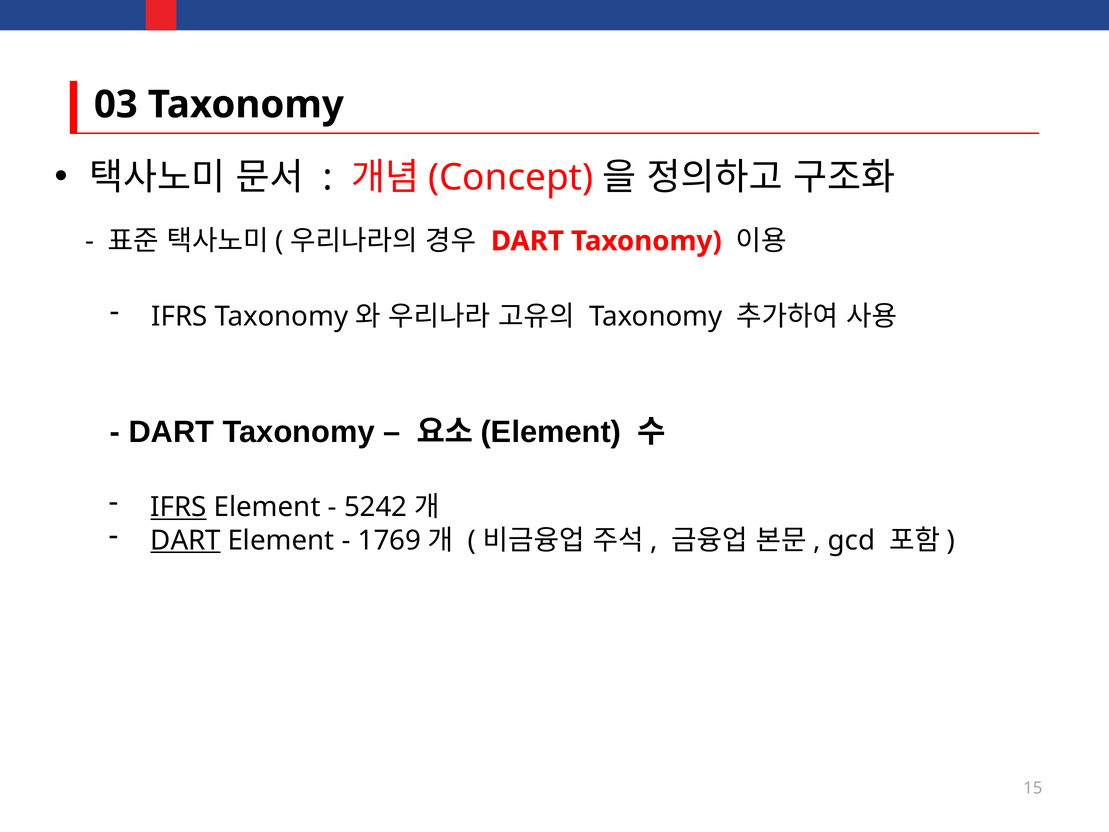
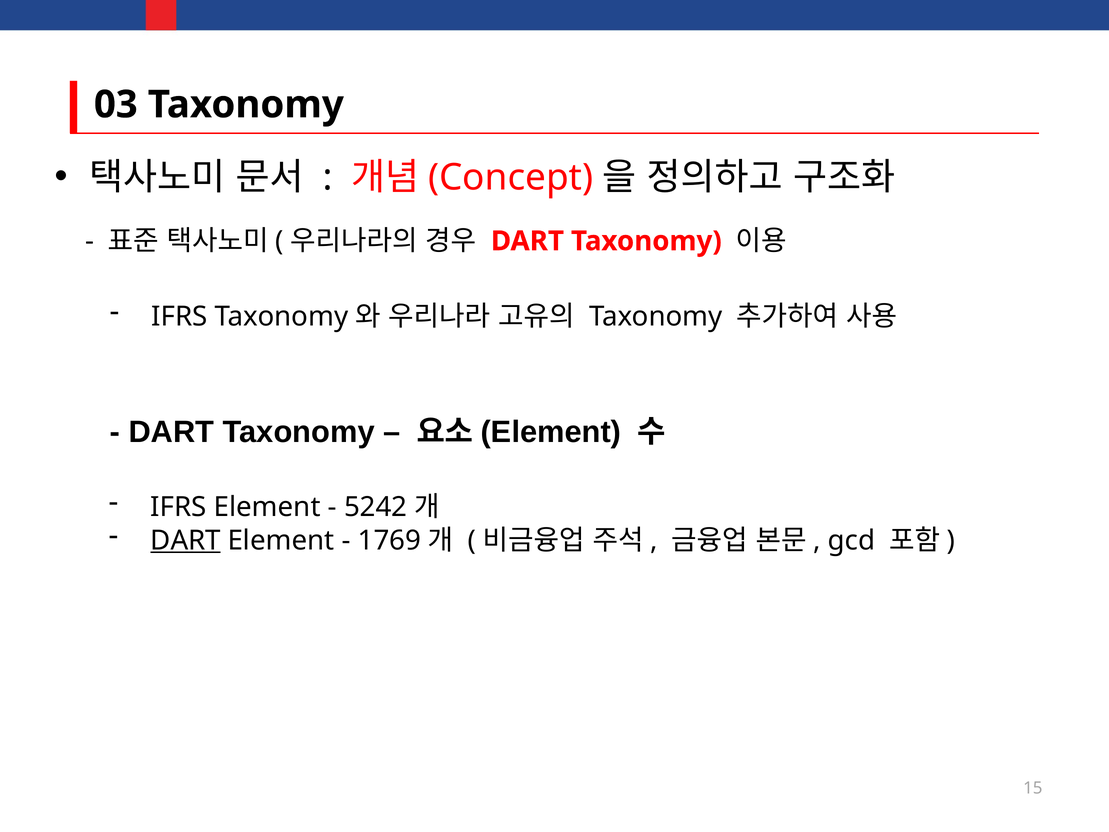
IFRS at (179, 507) underline: present -> none
